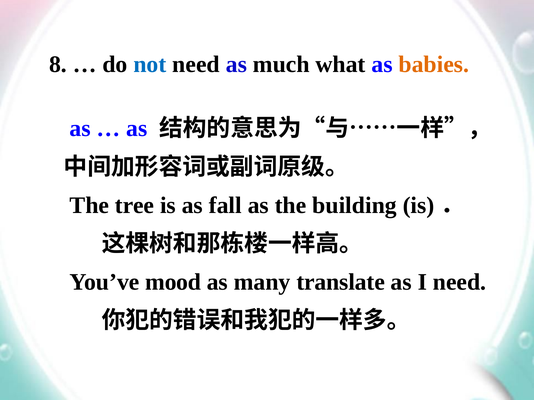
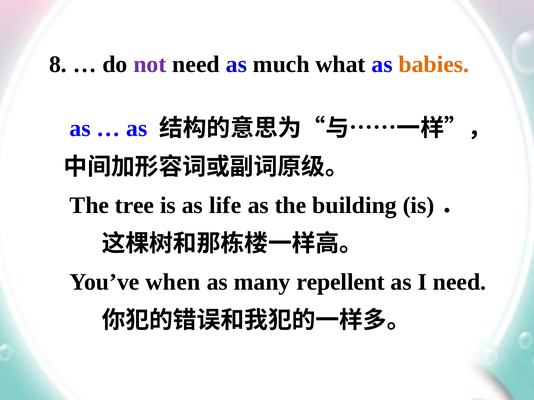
not colour: blue -> purple
fall: fall -> life
mood: mood -> when
translate: translate -> repellent
